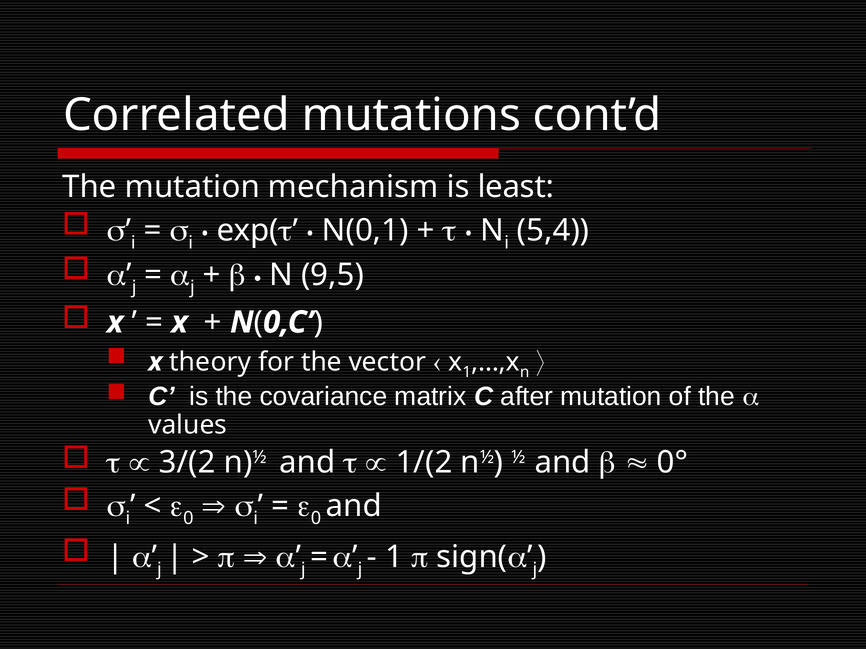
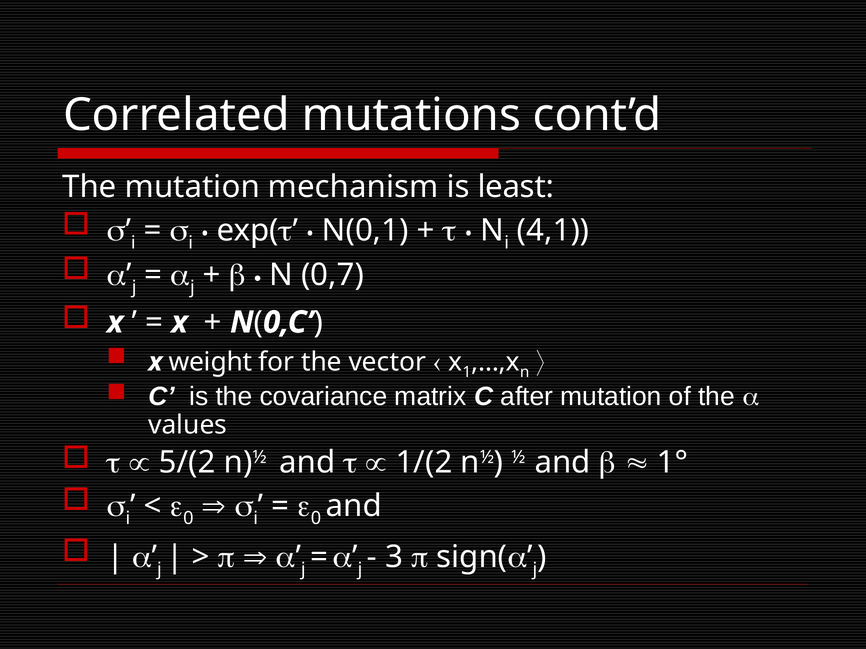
5,4: 5,4 -> 4,1
9,5: 9,5 -> 0,7
theory: theory -> weight
3/(2: 3/(2 -> 5/(2
0°: 0° -> 1°
1 at (394, 557): 1 -> 3
